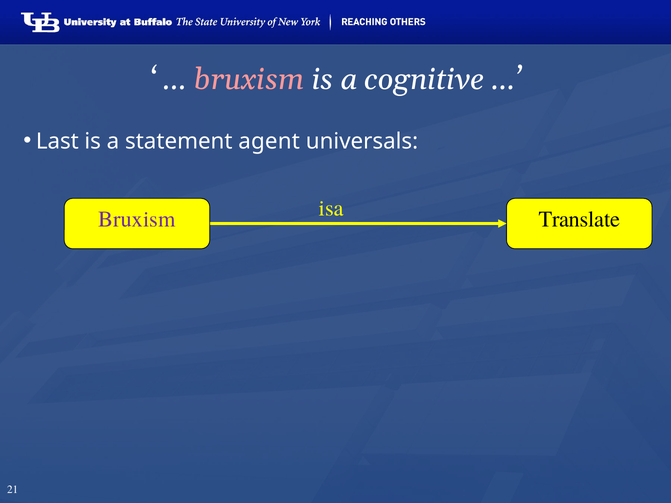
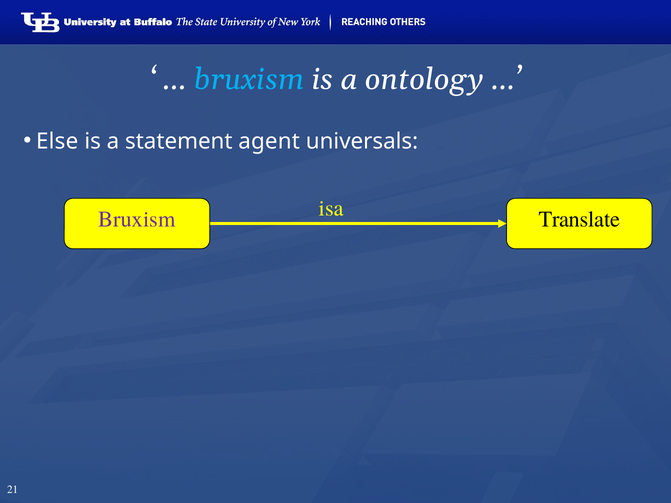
bruxism at (249, 79) colour: pink -> light blue
cognitive: cognitive -> ontology
Last: Last -> Else
